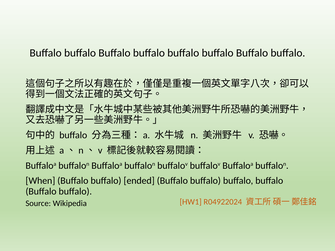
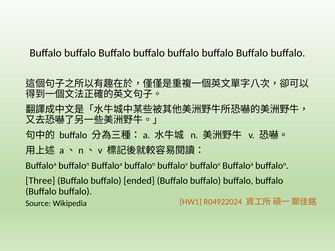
When: When -> Three
